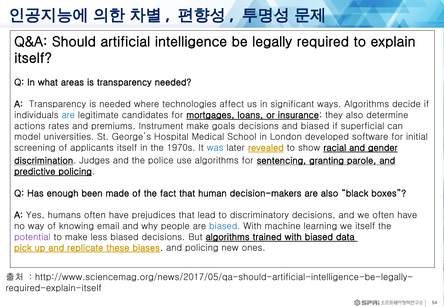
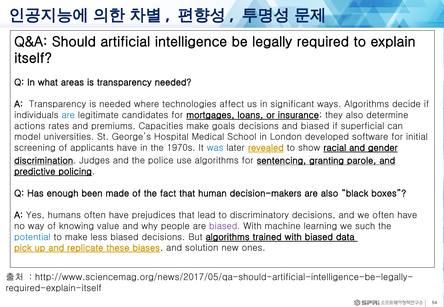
Instrument: Instrument -> Capacities
applicants itself: itself -> have
email: email -> value
biased at (225, 226) colour: blue -> purple
we itself: itself -> such
potential colour: purple -> blue
and policing: policing -> solution
